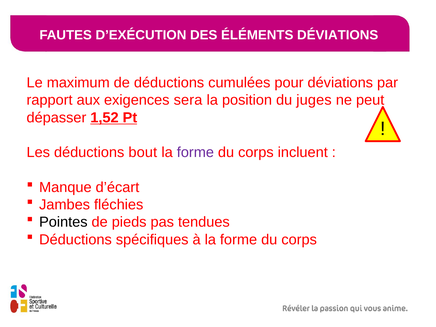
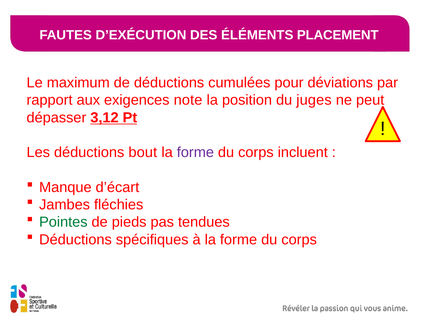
ÉLÉMENTS DÉVIATIONS: DÉVIATIONS -> PLACEMENT
sera: sera -> note
1,52: 1,52 -> 3,12
Pointes colour: black -> green
